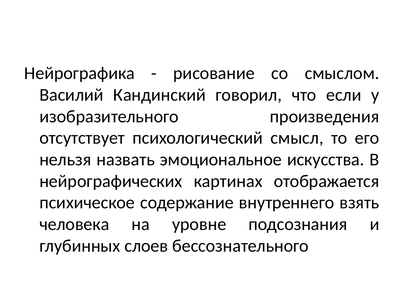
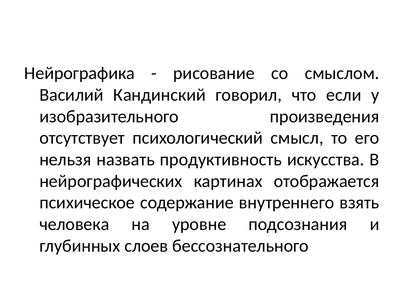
эмоциональное: эмоциональное -> продуктивность
